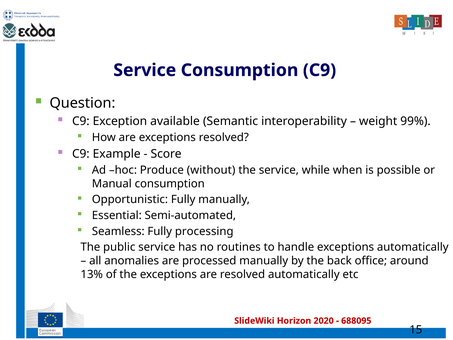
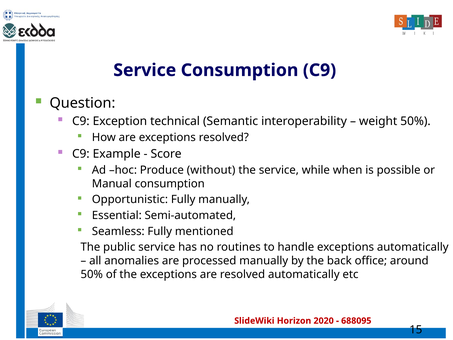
available: available -> technical
weight 99%: 99% -> 50%
processing: processing -> mentioned
13% at (92, 274): 13% -> 50%
